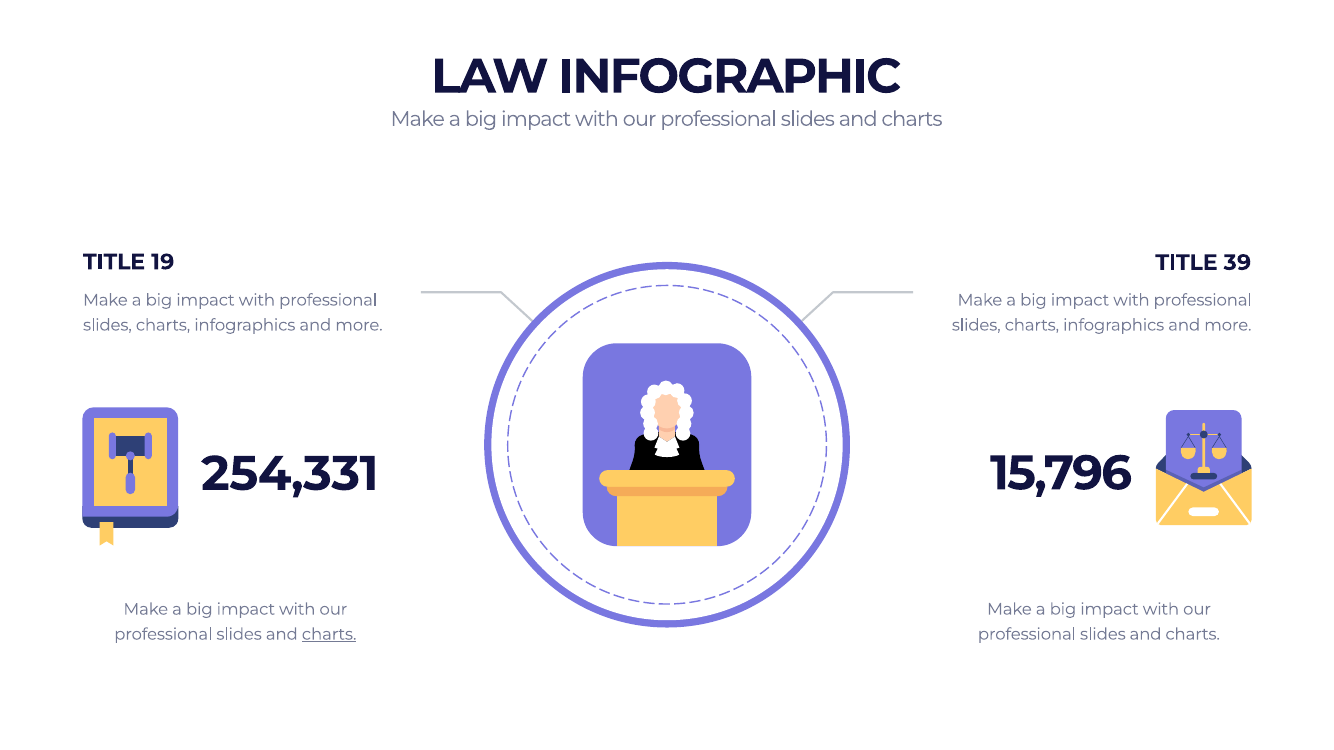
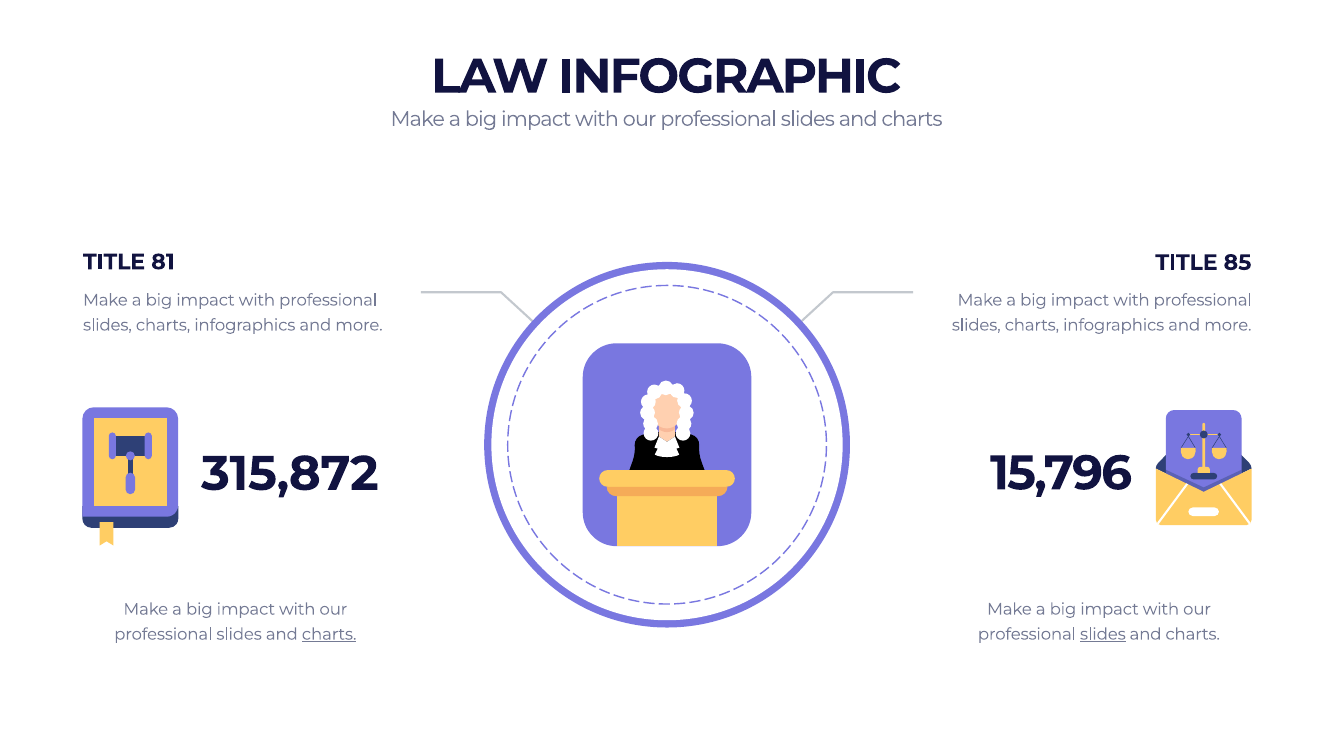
19: 19 -> 81
39: 39 -> 85
254,331: 254,331 -> 315,872
slides at (1103, 635) underline: none -> present
